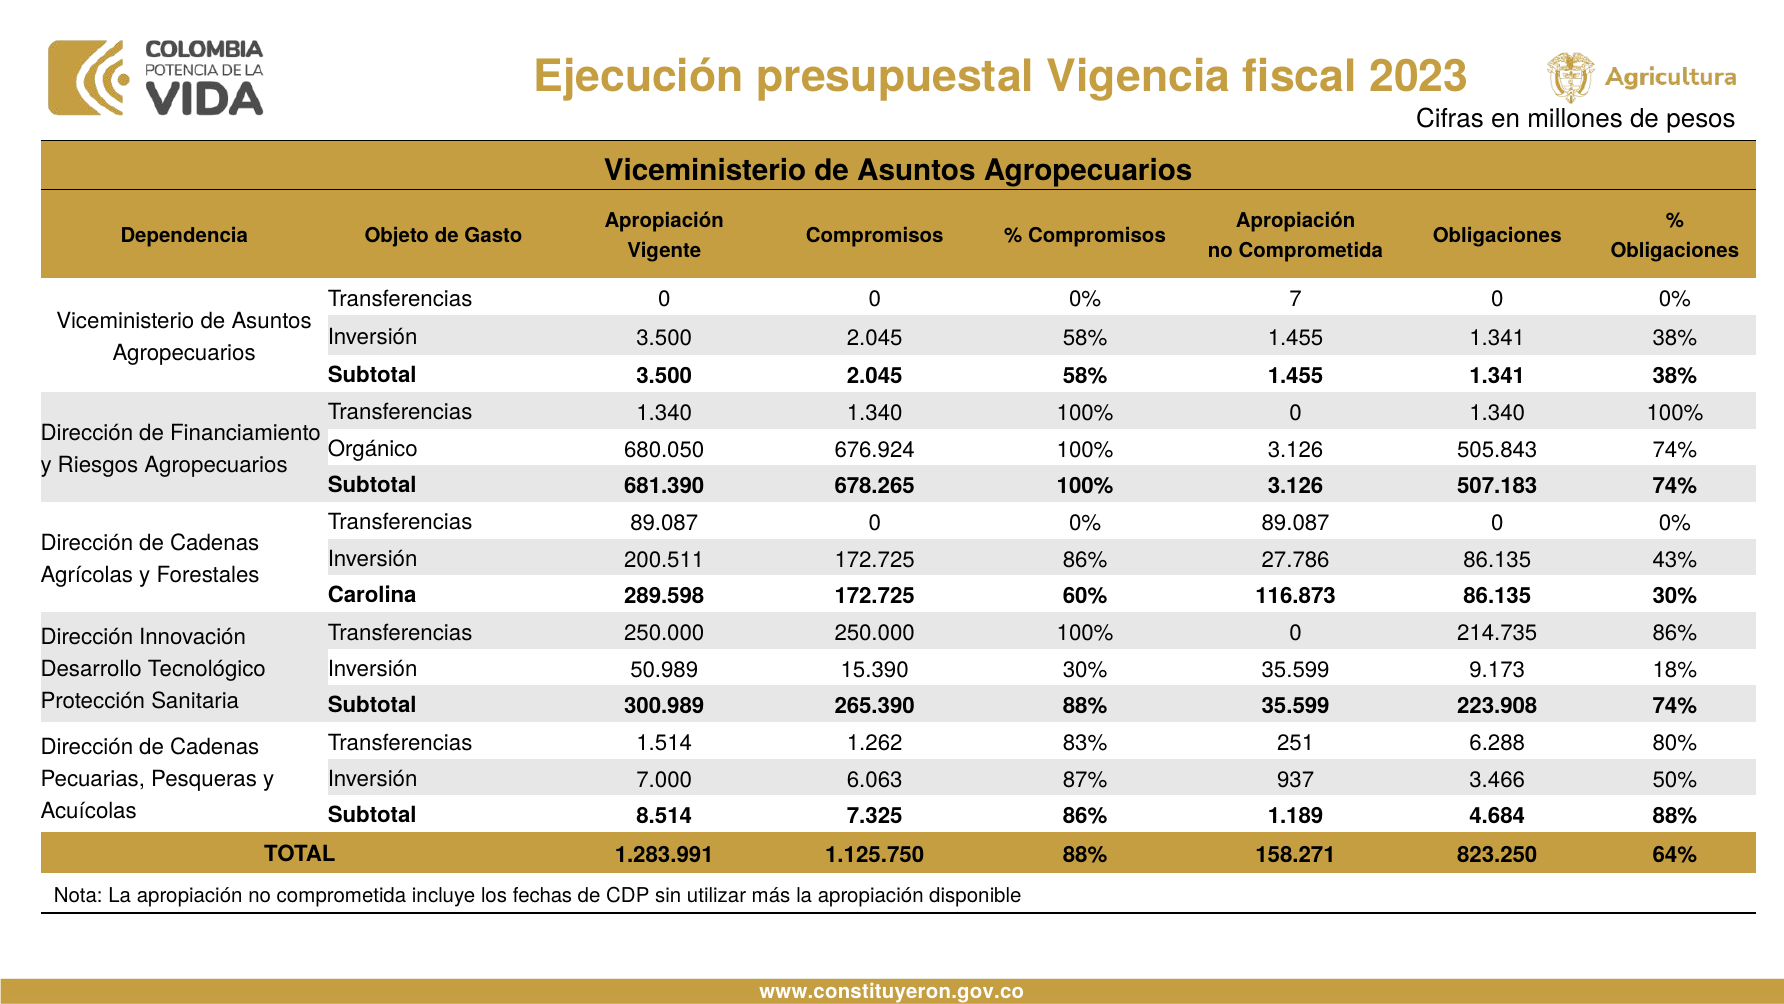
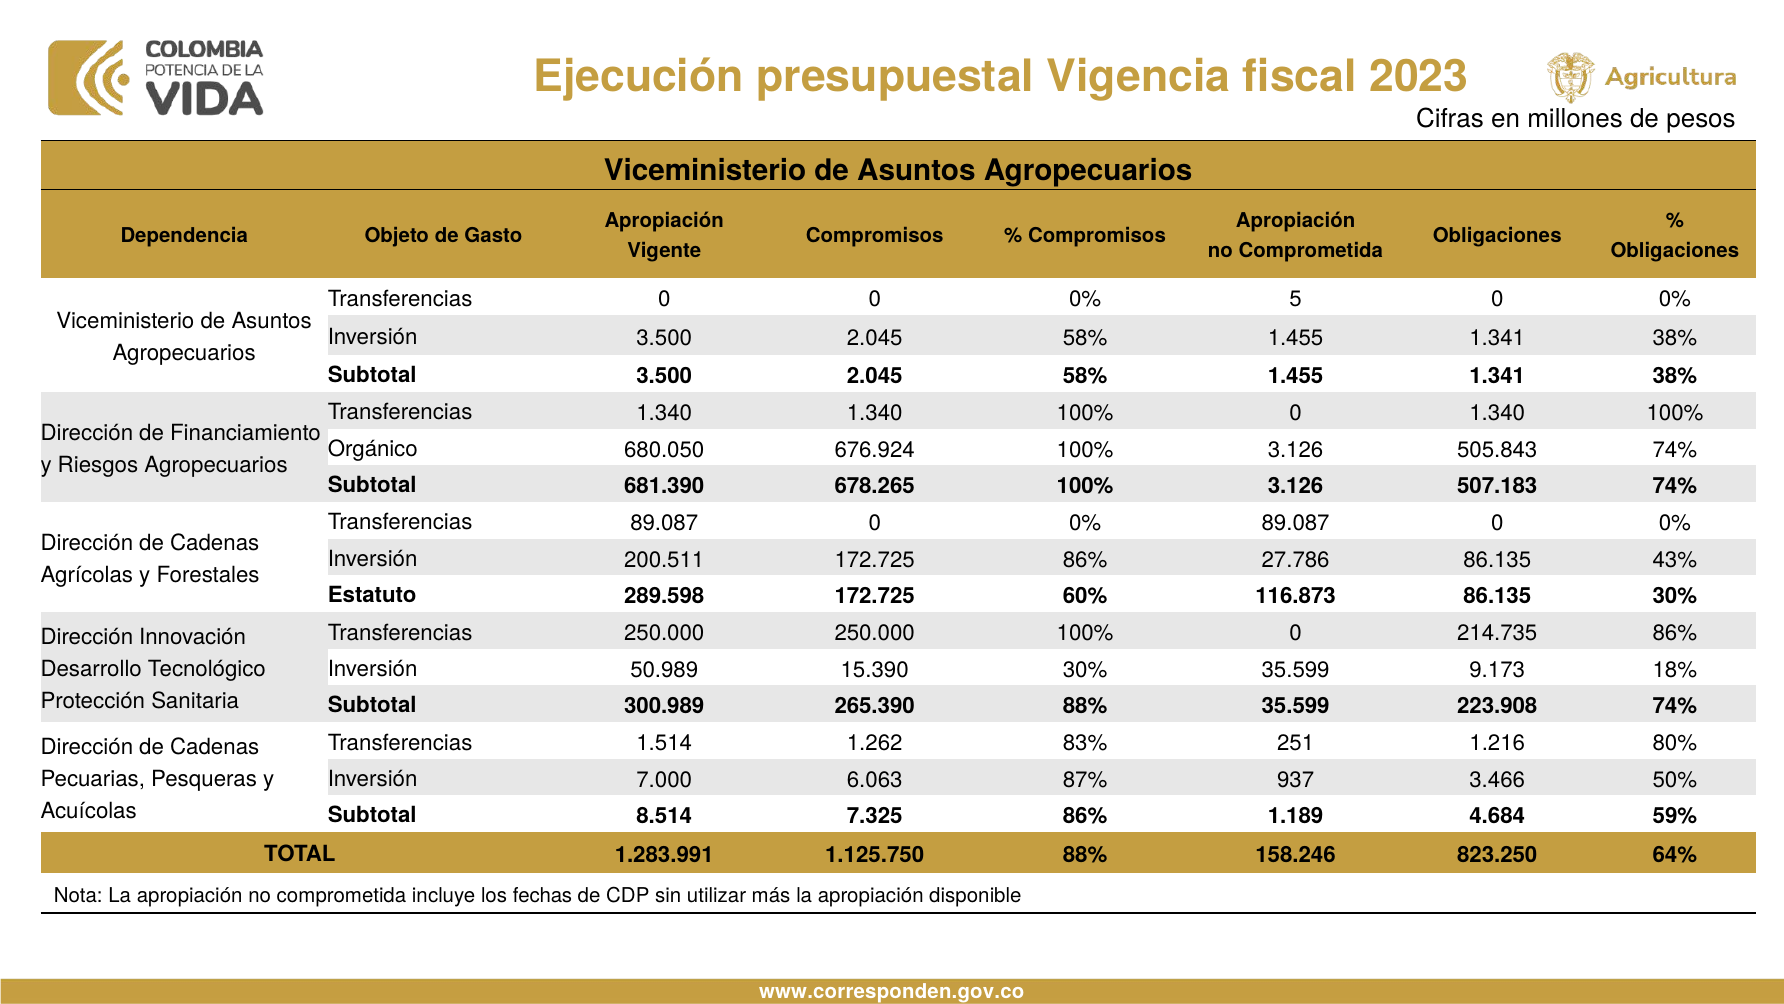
7: 7 -> 5
Carolina: Carolina -> Estatuto
6.288: 6.288 -> 1.216
4.684 88%: 88% -> 59%
158.271: 158.271 -> 158.246
www.constituyeron.gov.co: www.constituyeron.gov.co -> www.corresponden.gov.co
